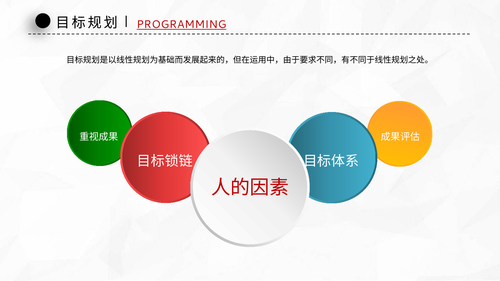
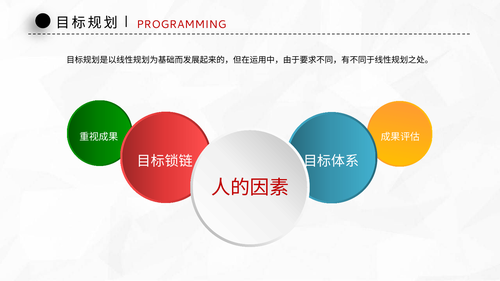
PROGRAMMING underline: present -> none
